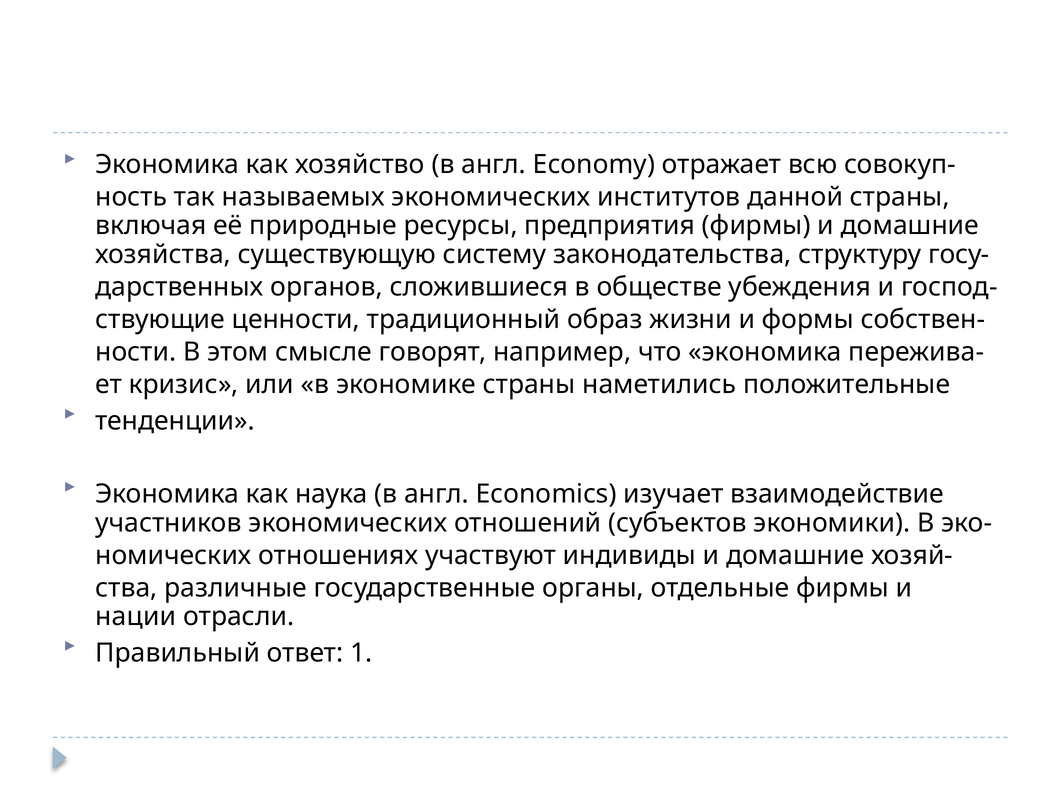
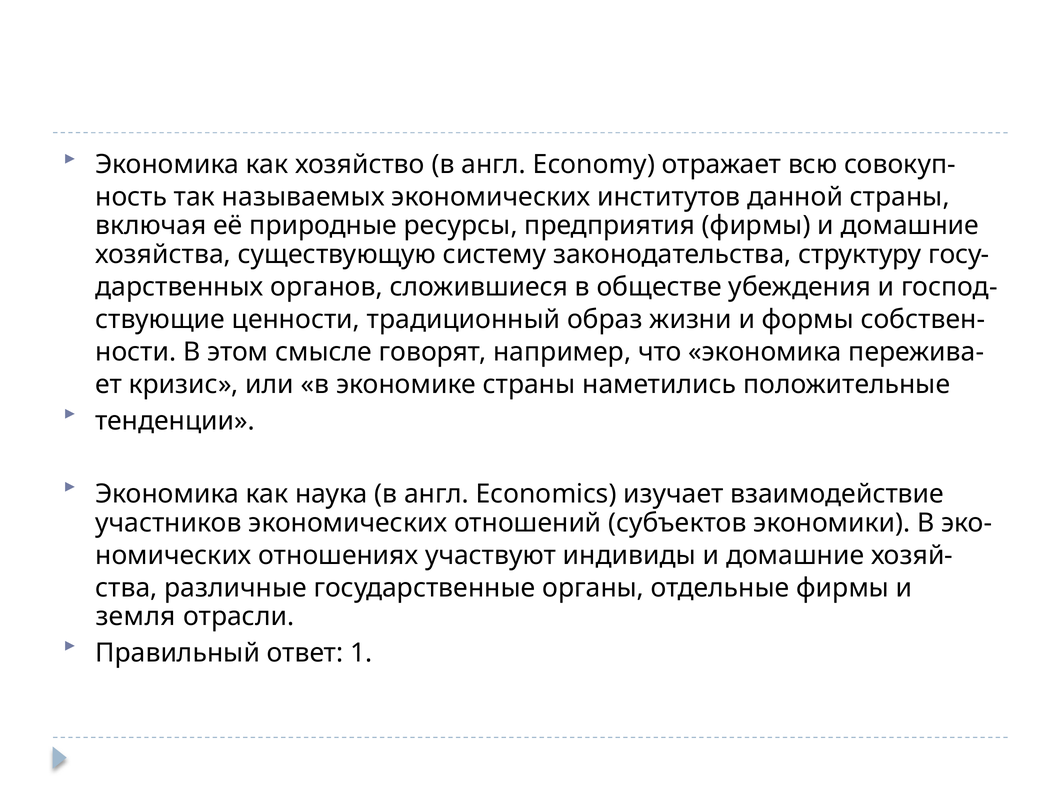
нации: нации -> земля
